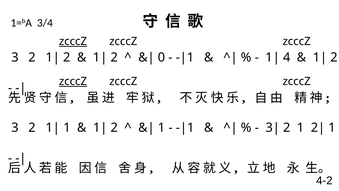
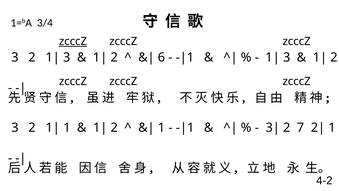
2 at (67, 57): 2 -> 3
0: 0 -> 6
4 at (287, 57): 4 -> 3
zcccZ at (73, 81) underline: present -> none
2 1: 1 -> 7
